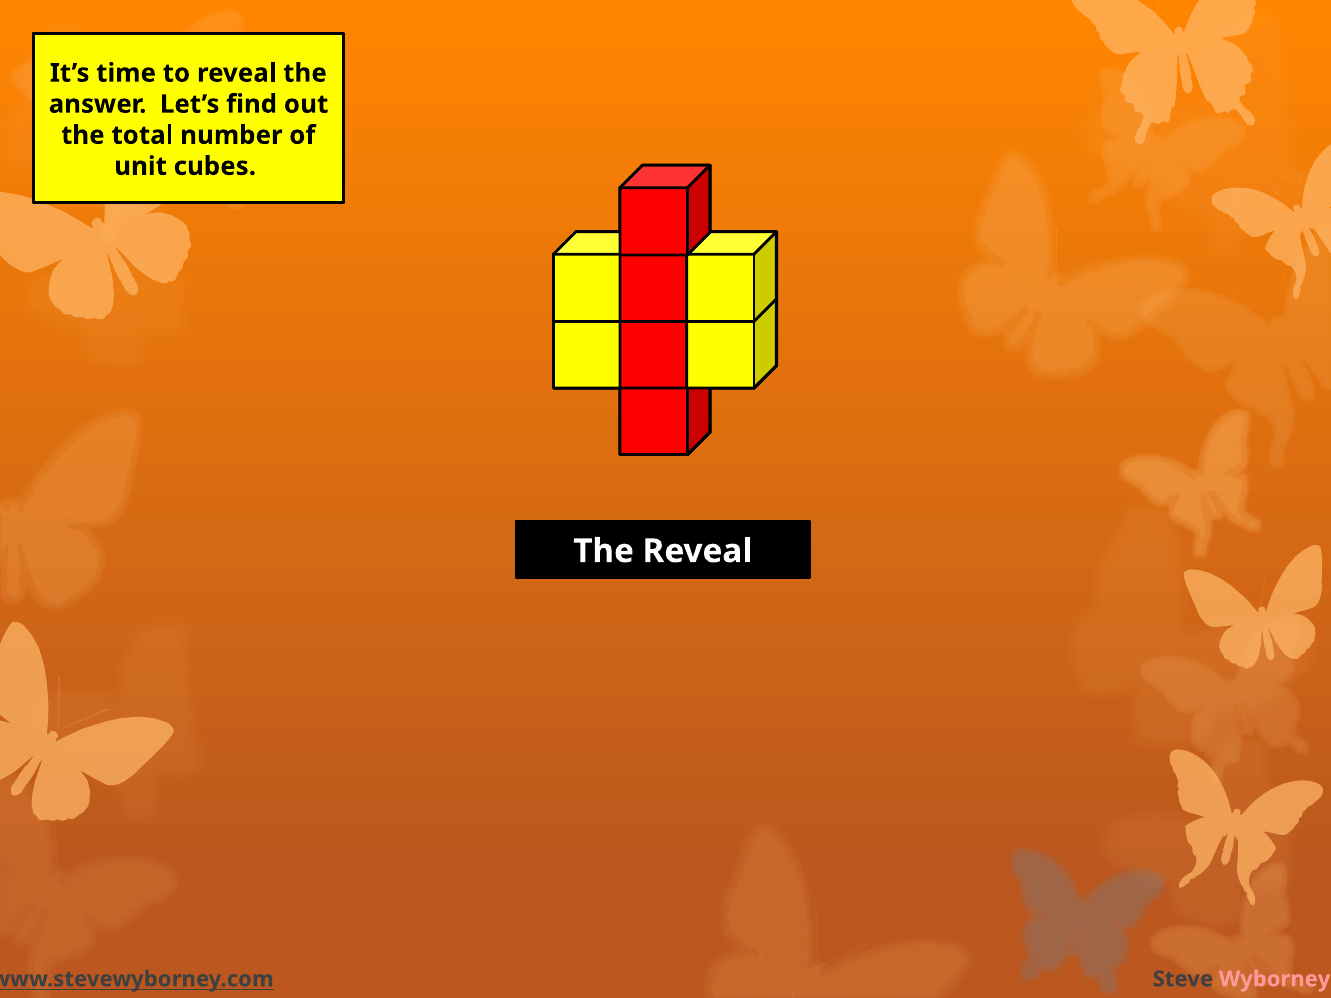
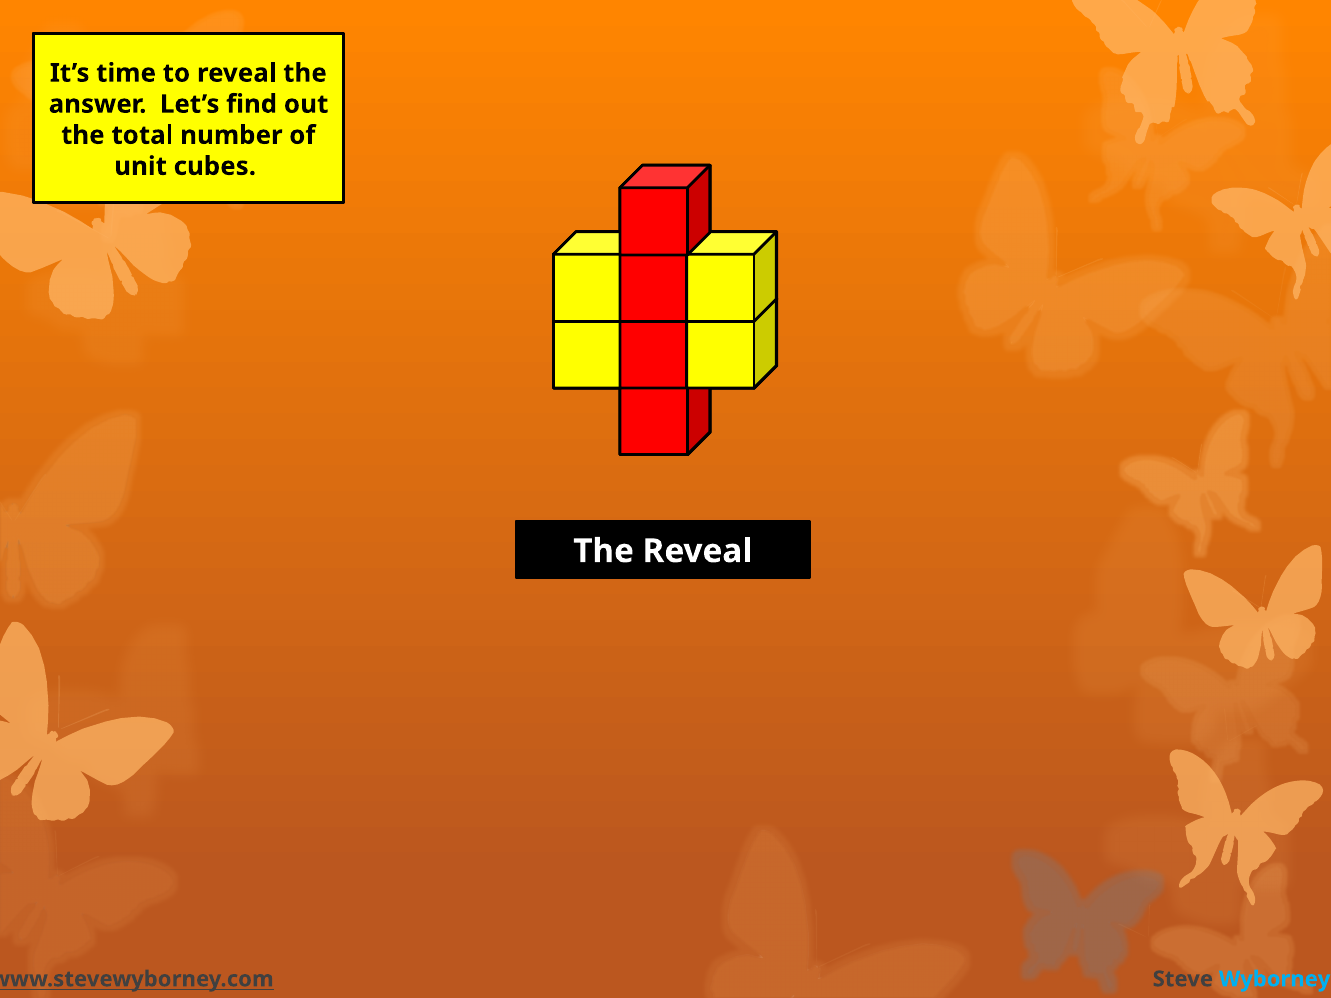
Wyborney colour: pink -> light blue
